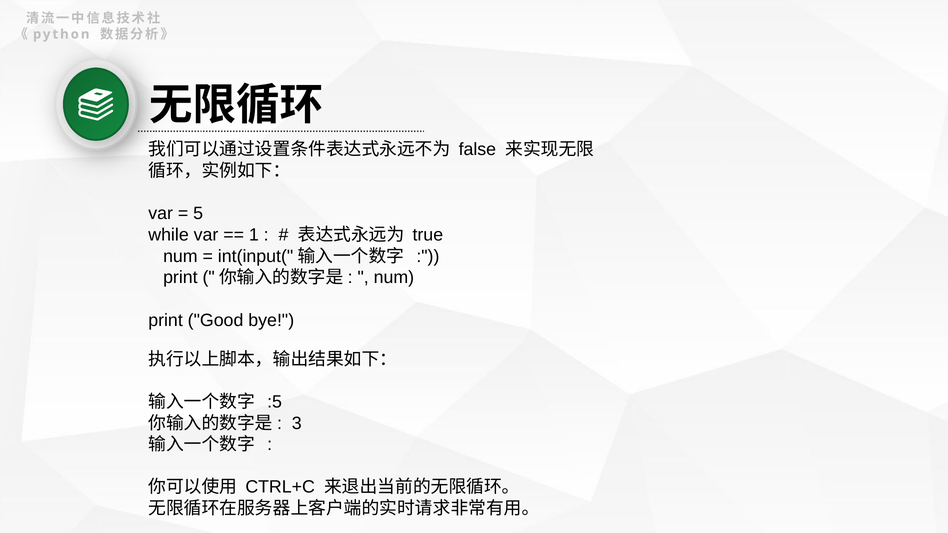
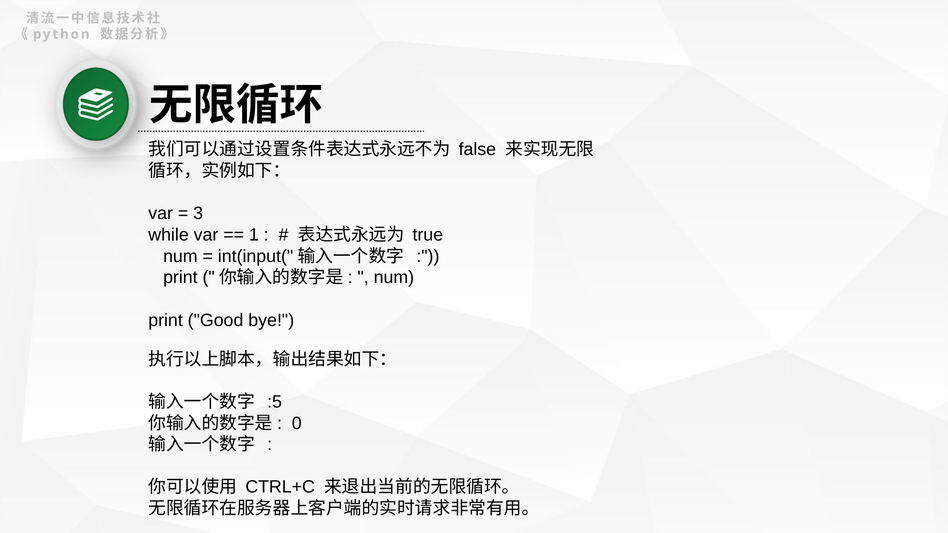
5: 5 -> 3
3: 3 -> 0
